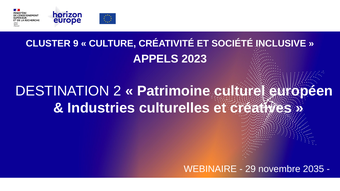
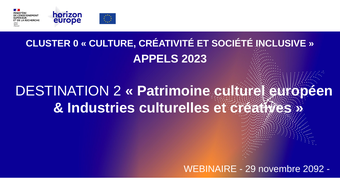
9: 9 -> 0
2035: 2035 -> 2092
